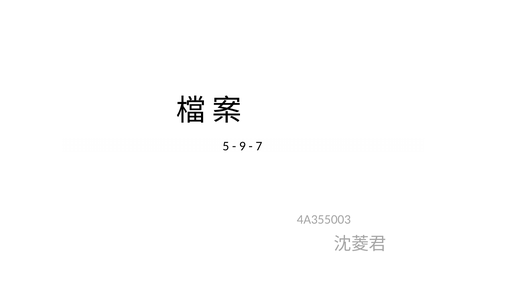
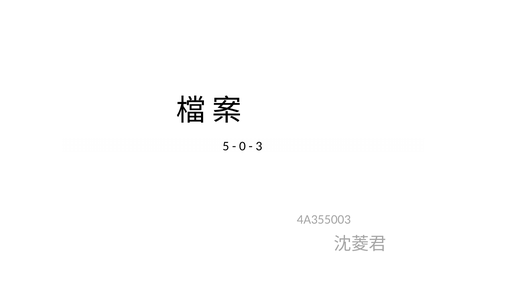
9: 9 -> 0
7: 7 -> 3
